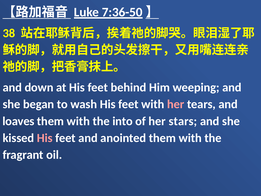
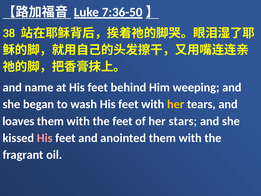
down: down -> name
her at (176, 104) colour: pink -> yellow
the into: into -> feet
